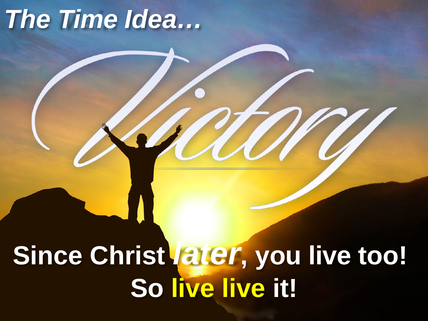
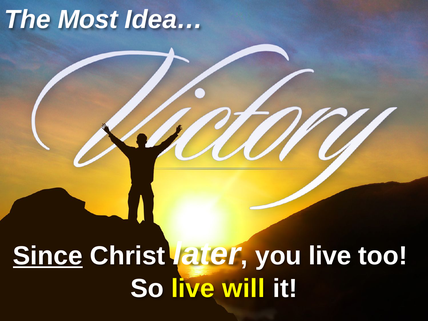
Time: Time -> Most
Since underline: none -> present
live live: live -> will
